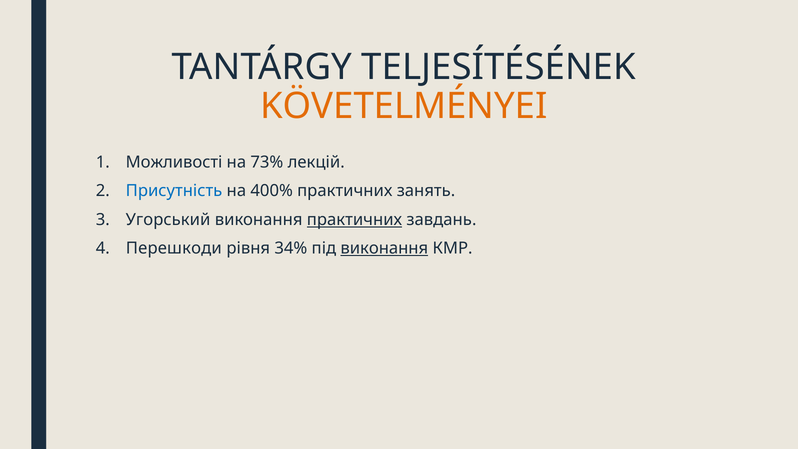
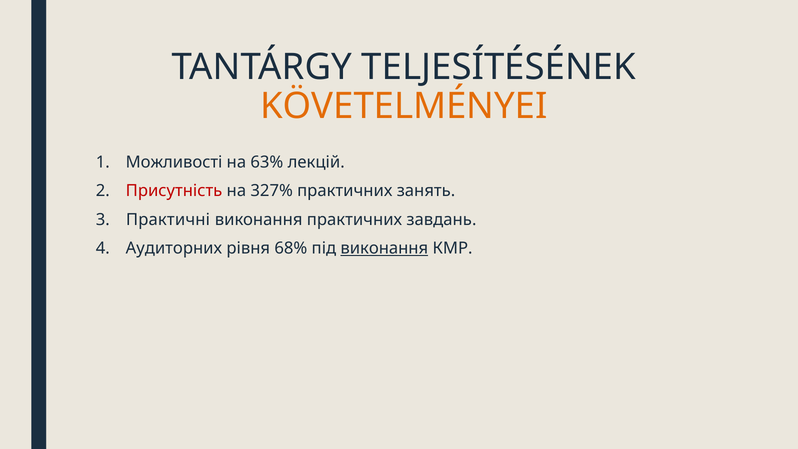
73%: 73% -> 63%
Присутність colour: blue -> red
400%: 400% -> 327%
Угорський: Угорський -> Практичні
практичних at (354, 220) underline: present -> none
Перешкоди: Перешкоди -> Аудиторних
34%: 34% -> 68%
